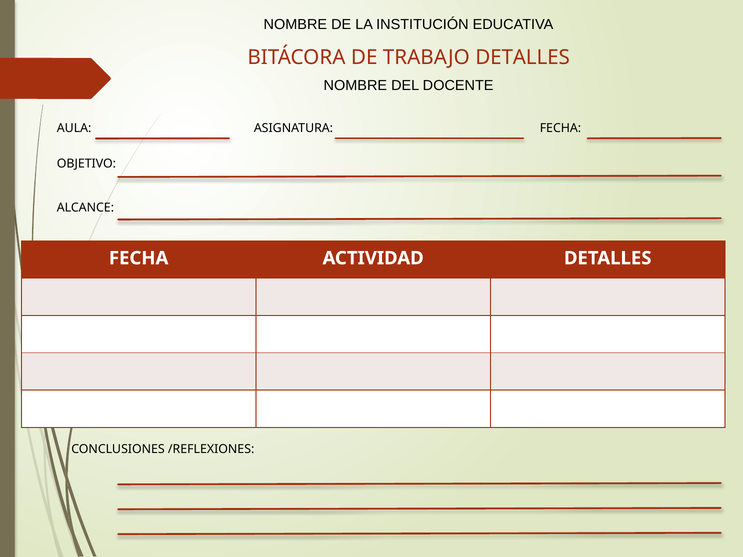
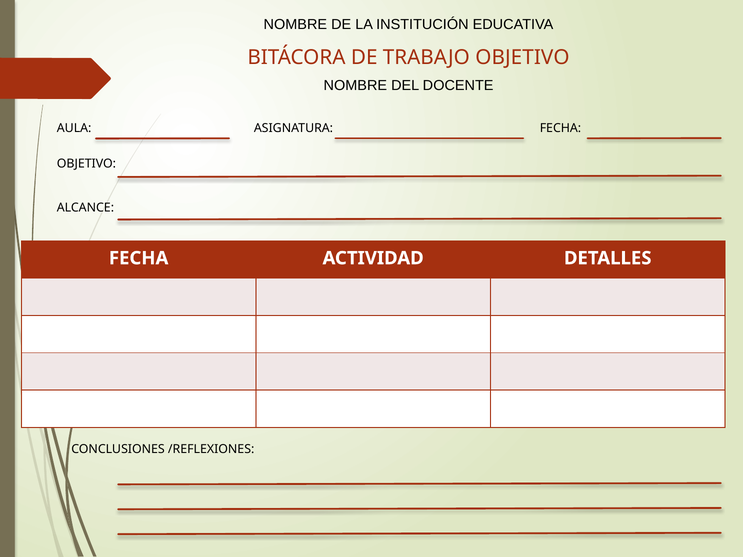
TRABAJO DETALLES: DETALLES -> OBJETIVO
